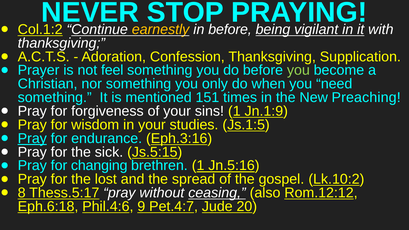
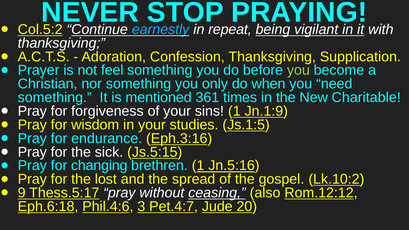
Col.1:2: Col.1:2 -> Col.5:2
earnestly colour: yellow -> light blue
in before: before -> repeat
151: 151 -> 361
Preaching: Preaching -> Charitable
Pray at (32, 138) underline: present -> none
8: 8 -> 9
9: 9 -> 3
